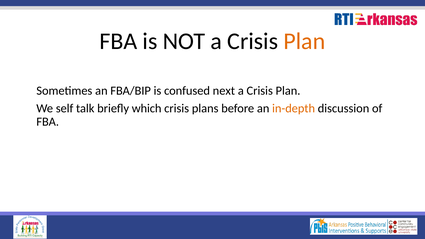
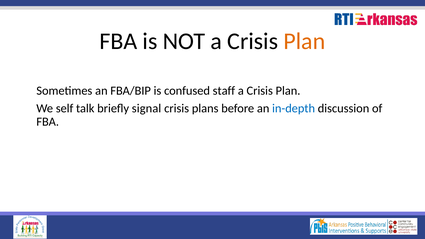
next: next -> staff
which: which -> signal
in-depth colour: orange -> blue
